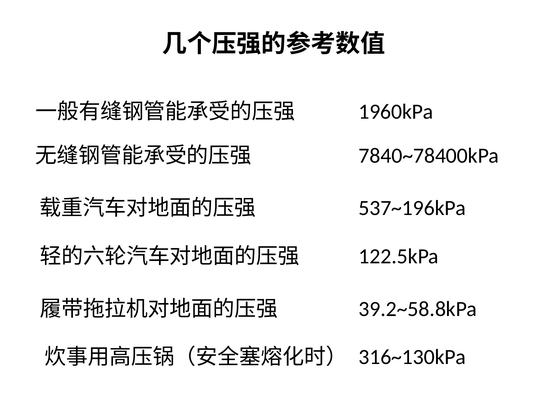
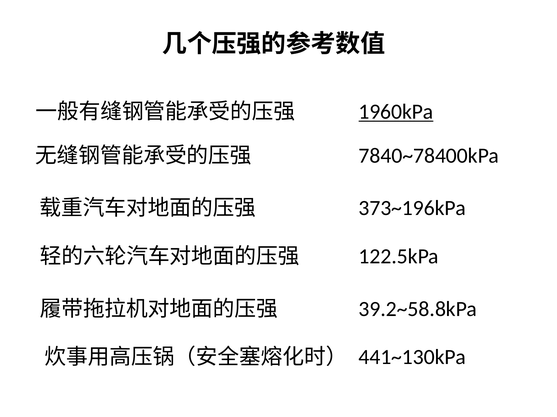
1960kPa underline: none -> present
537~196kPa: 537~196kPa -> 373~196kPa
316~130kPa: 316~130kPa -> 441~130kPa
